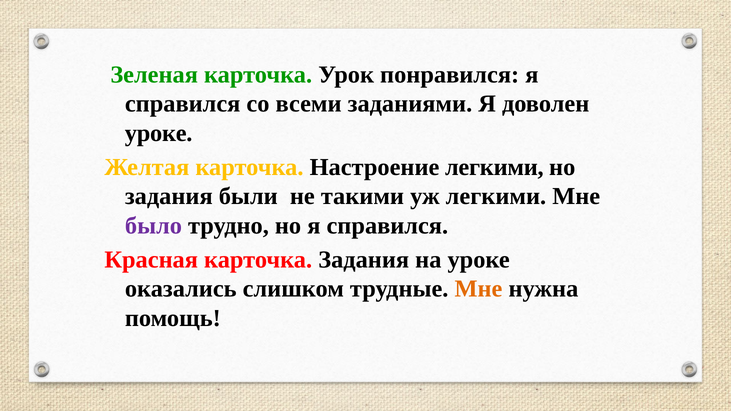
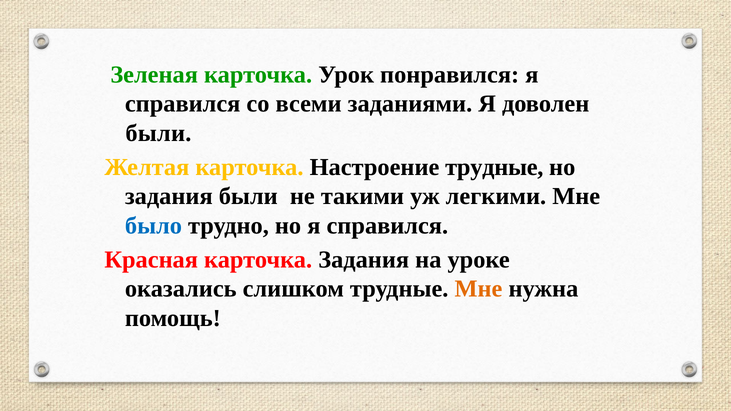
уроке at (159, 133): уроке -> были
Настроение легкими: легкими -> трудные
было colour: purple -> blue
